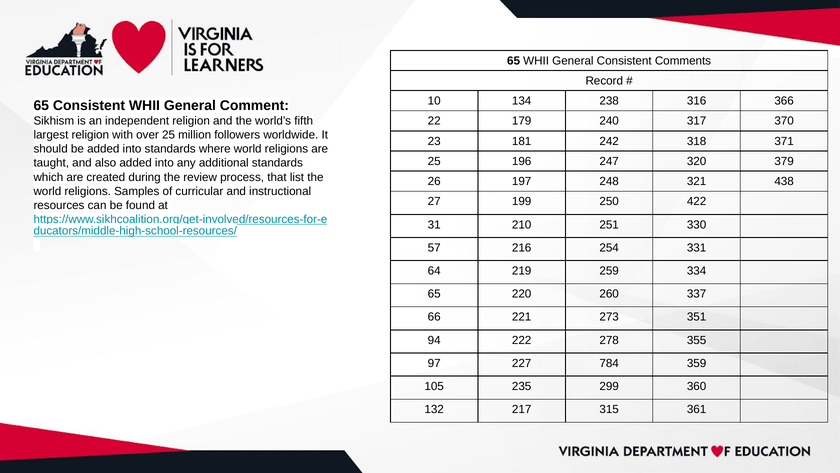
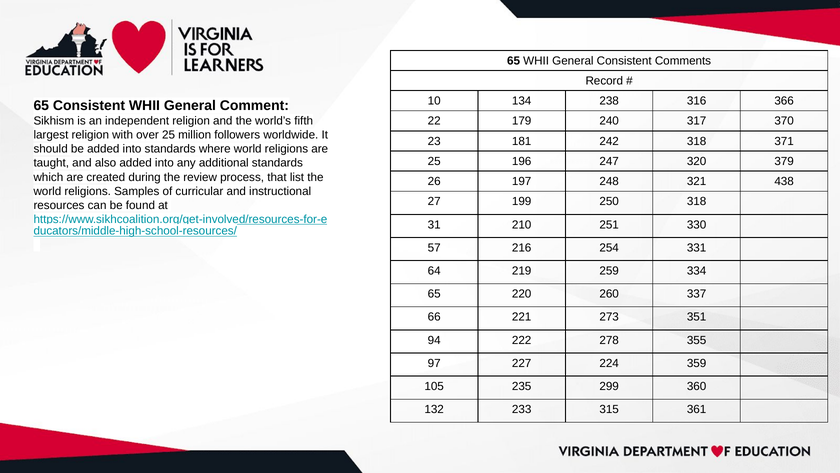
250 422: 422 -> 318
784: 784 -> 224
217: 217 -> 233
